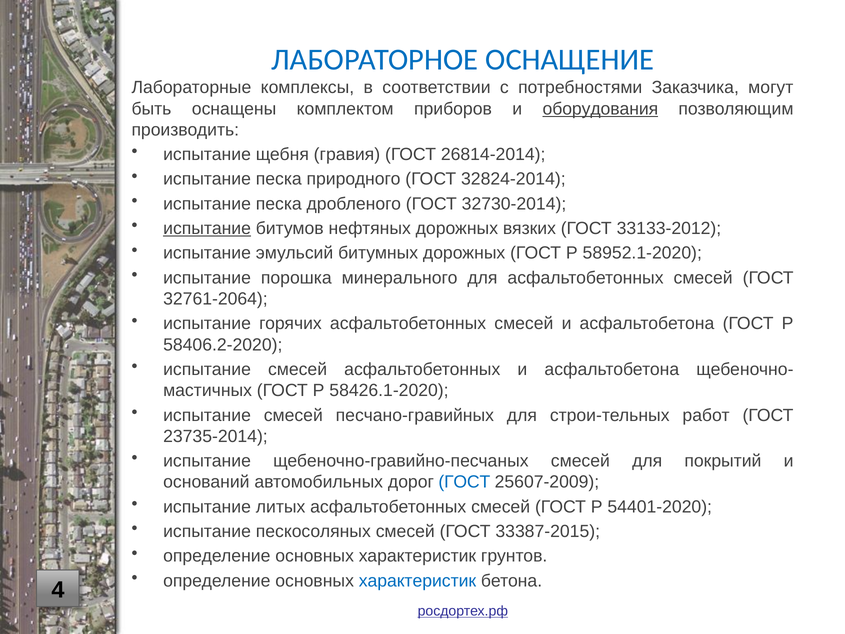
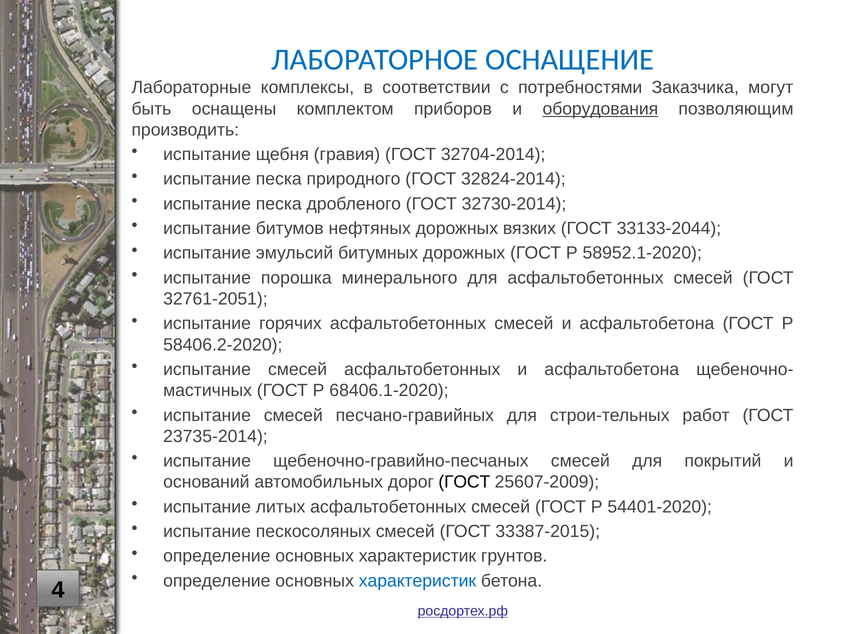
26814-2014: 26814-2014 -> 32704-2014
испытание at (207, 228) underline: present -> none
33133-2012: 33133-2012 -> 33133-2044
32761-2064: 32761-2064 -> 32761-2051
58426.1-2020: 58426.1-2020 -> 68406.1-2020
ГОСТ at (464, 482) colour: blue -> black
